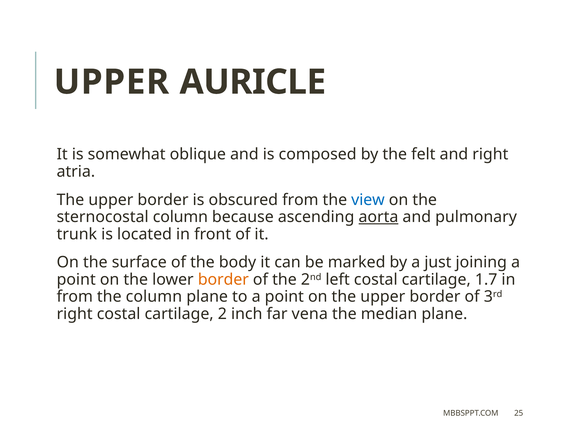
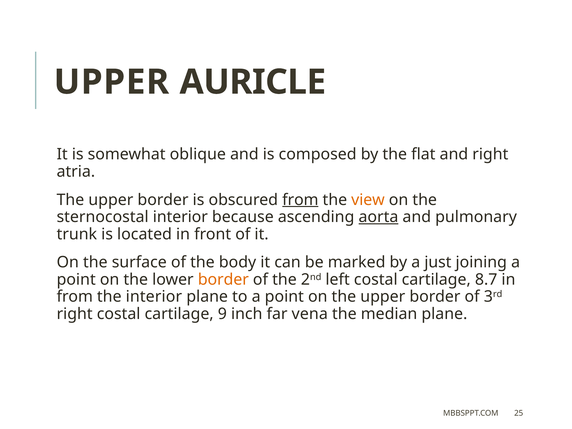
felt: felt -> flat
from at (300, 200) underline: none -> present
view colour: blue -> orange
sternocostal column: column -> interior
1.7: 1.7 -> 8.7
the column: column -> interior
2: 2 -> 9
